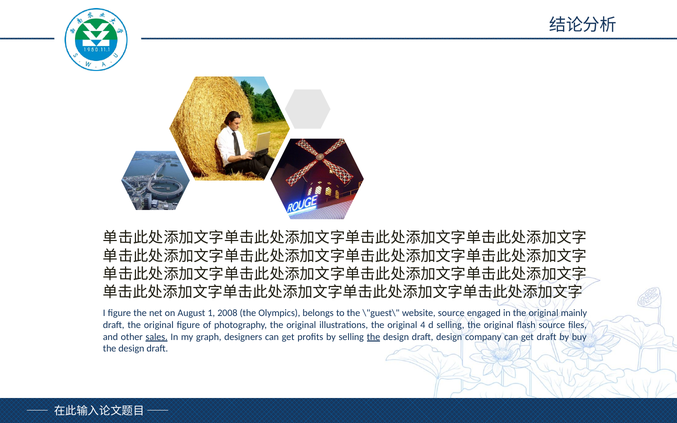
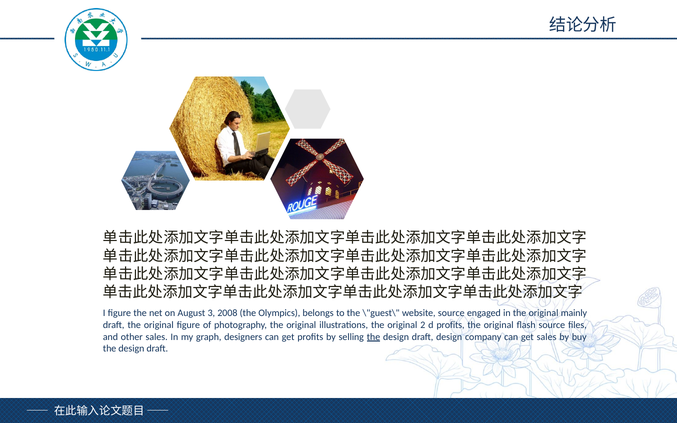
1: 1 -> 3
4: 4 -> 2
d selling: selling -> profits
sales at (157, 337) underline: present -> none
get draft: draft -> sales
